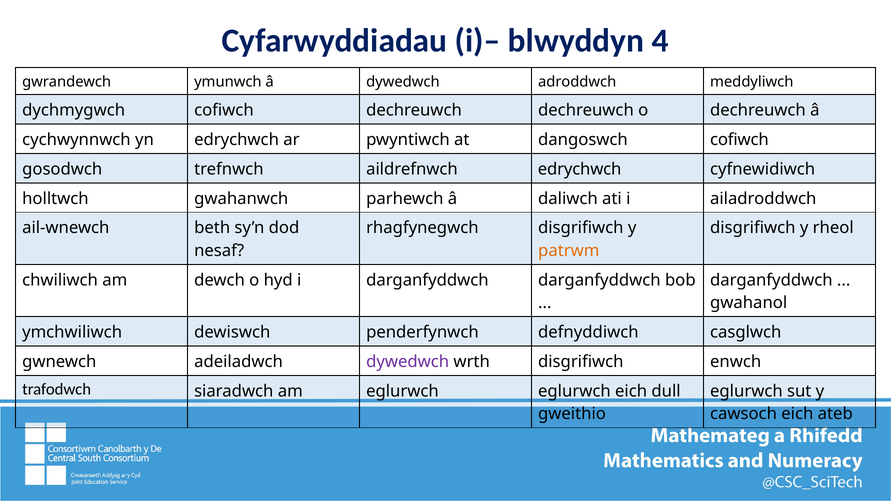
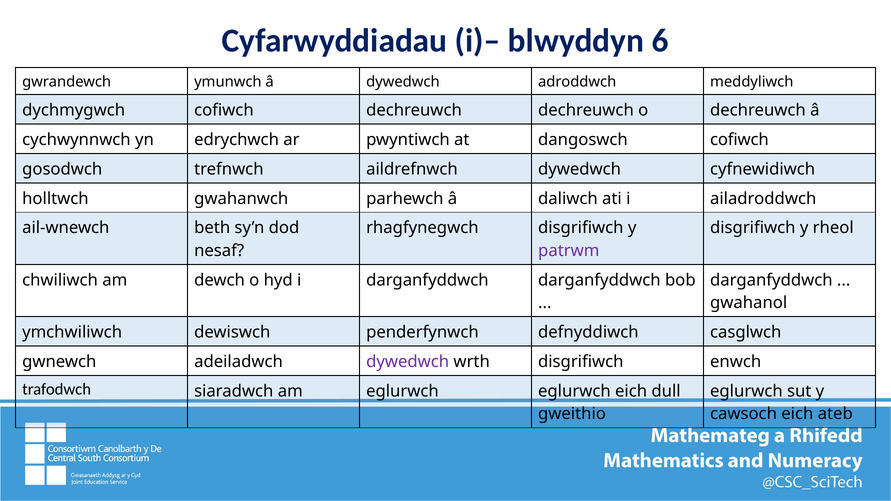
4: 4 -> 6
aildrefnwch edrychwch: edrychwch -> dywedwch
patrwm colour: orange -> purple
